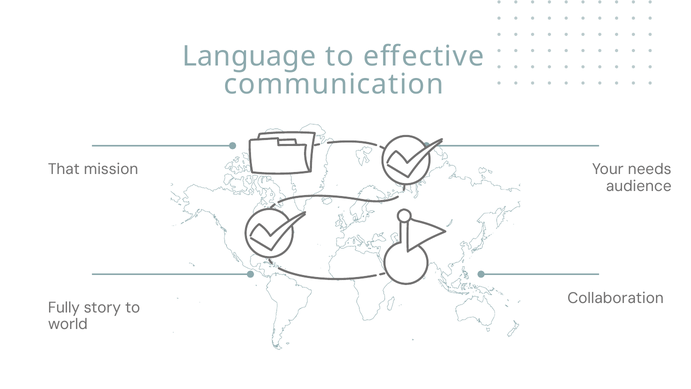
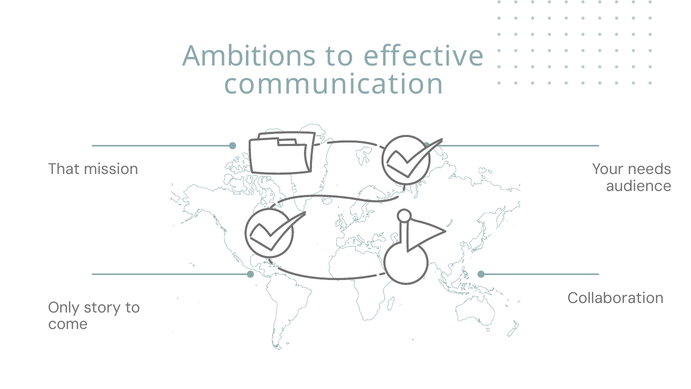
Language: Language -> Ambitions
Fully: Fully -> Only
world: world -> come
